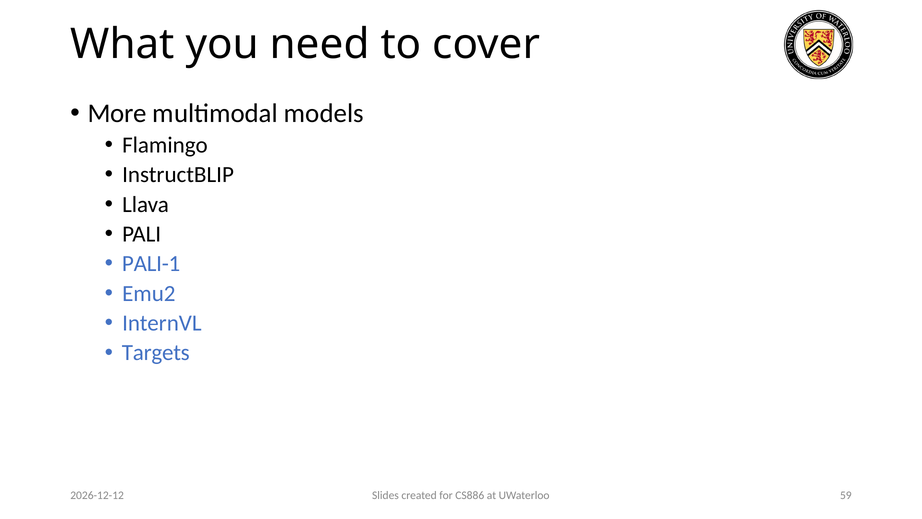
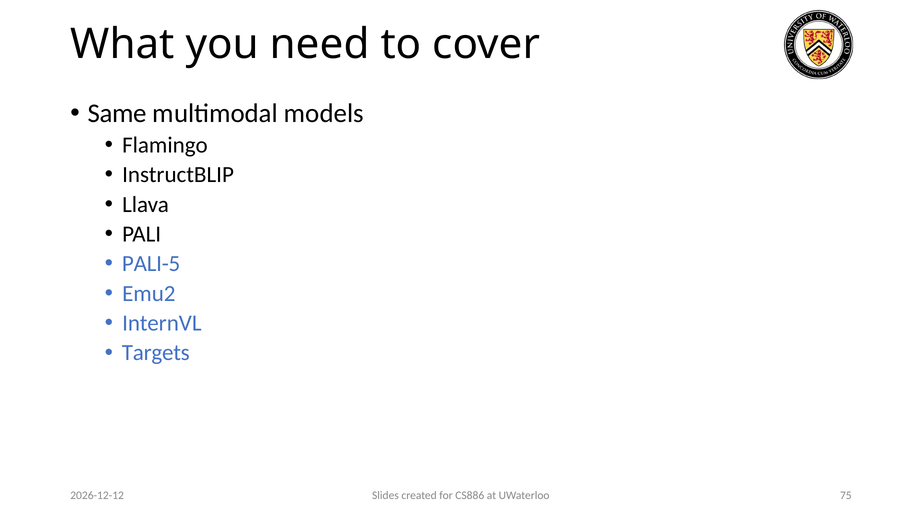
More: More -> Same
PALI-1: PALI-1 -> PALI-5
59: 59 -> 75
